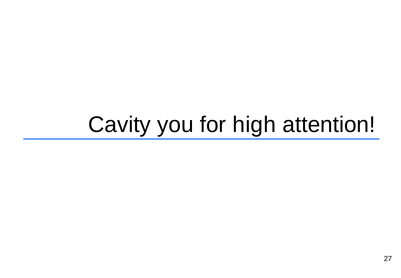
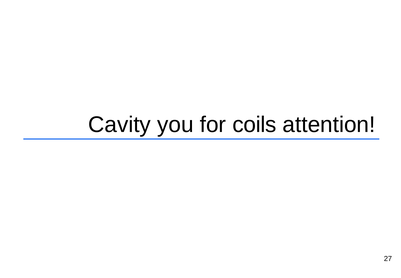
high: high -> coils
